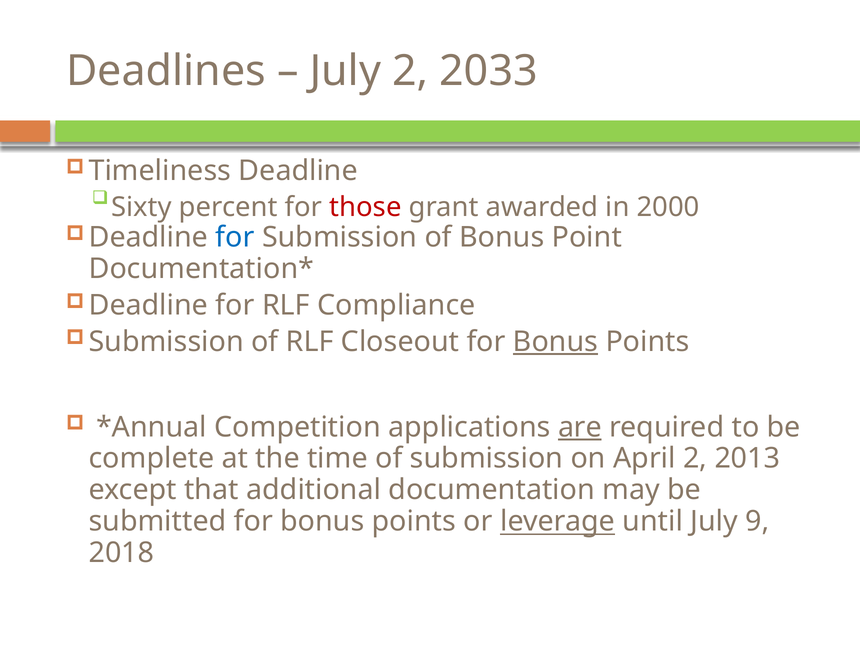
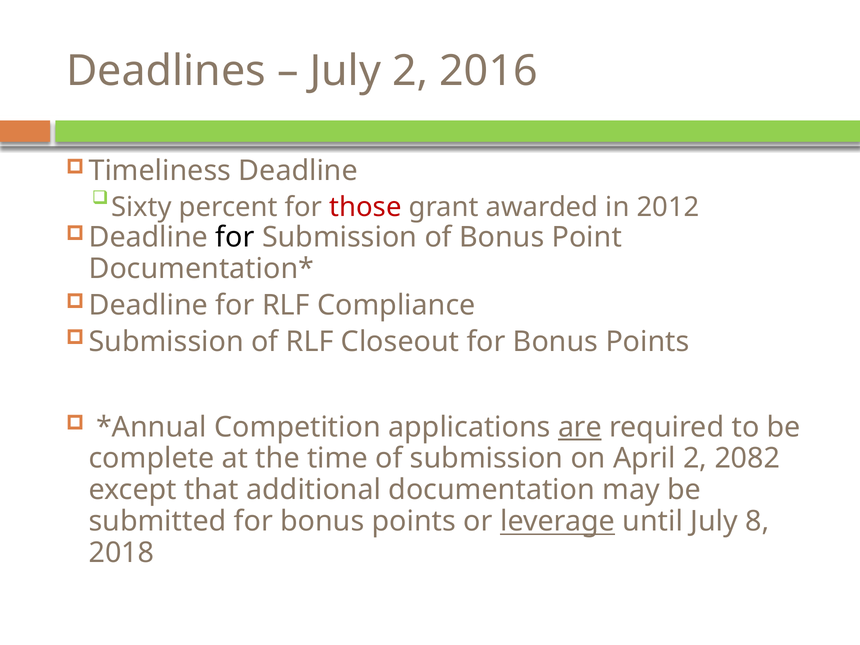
2033: 2033 -> 2016
2000: 2000 -> 2012
for at (235, 238) colour: blue -> black
Bonus at (556, 342) underline: present -> none
2013: 2013 -> 2082
9: 9 -> 8
